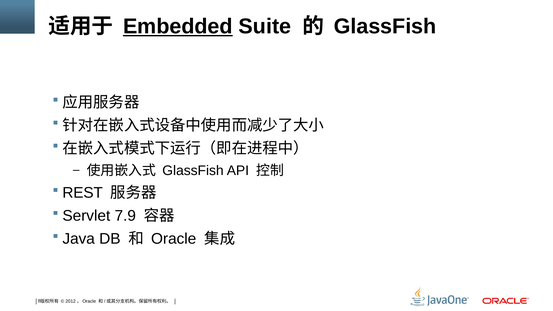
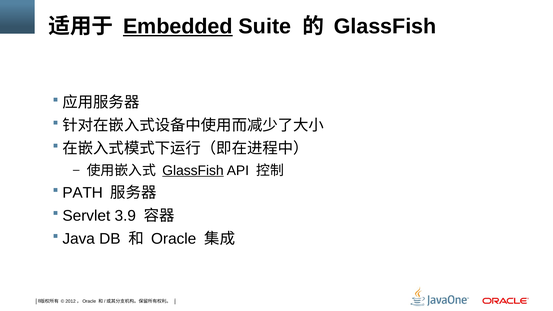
GlassFish at (193, 170) underline: none -> present
REST: REST -> PATH
7.9: 7.9 -> 3.9
